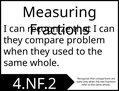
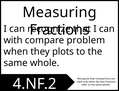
they at (13, 40): they -> with
used: used -> plots
